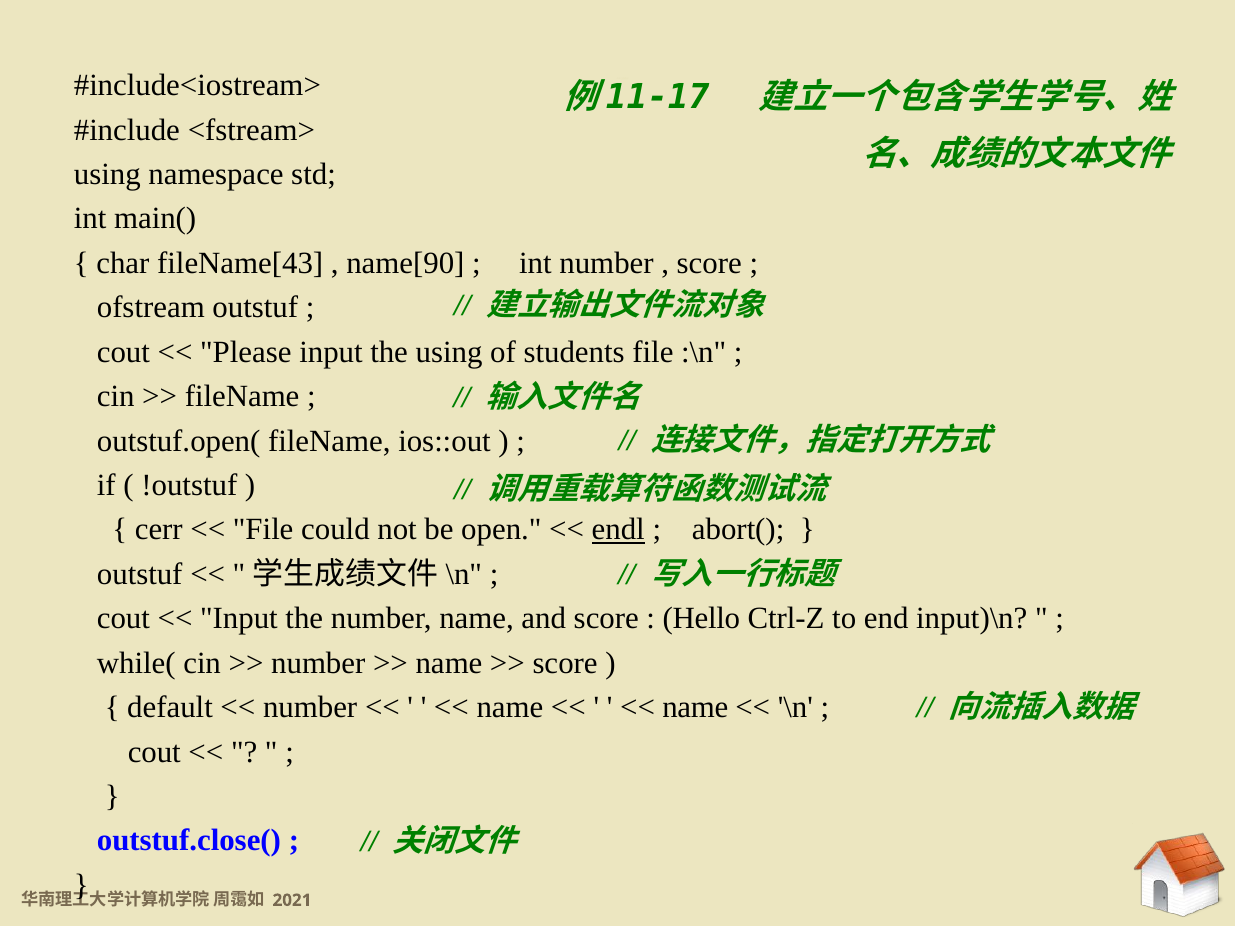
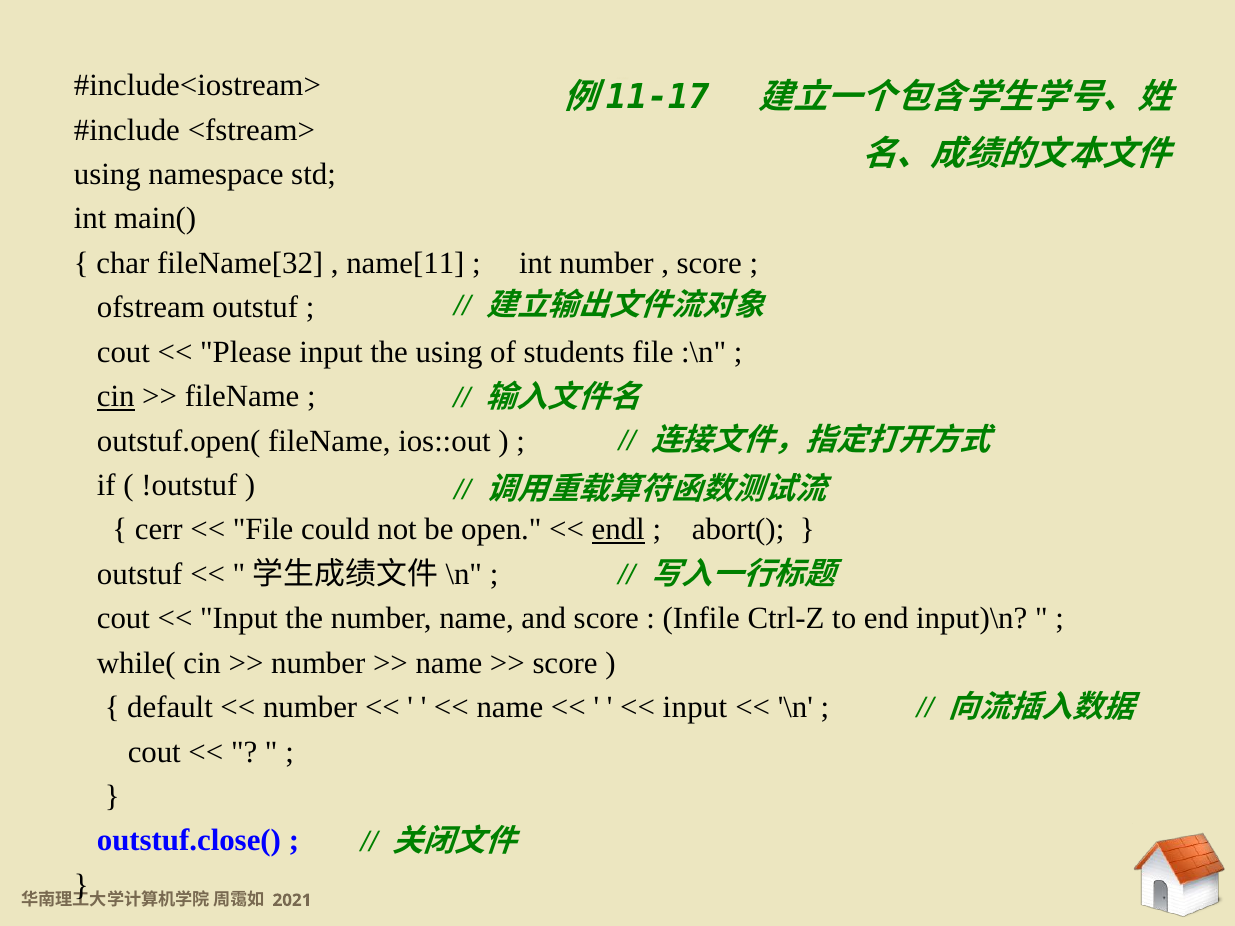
fileName[43: fileName[43 -> fileName[32
name[90: name[90 -> name[11
cin at (116, 397) underline: none -> present
Hello: Hello -> Infile
name at (695, 708): name -> input
